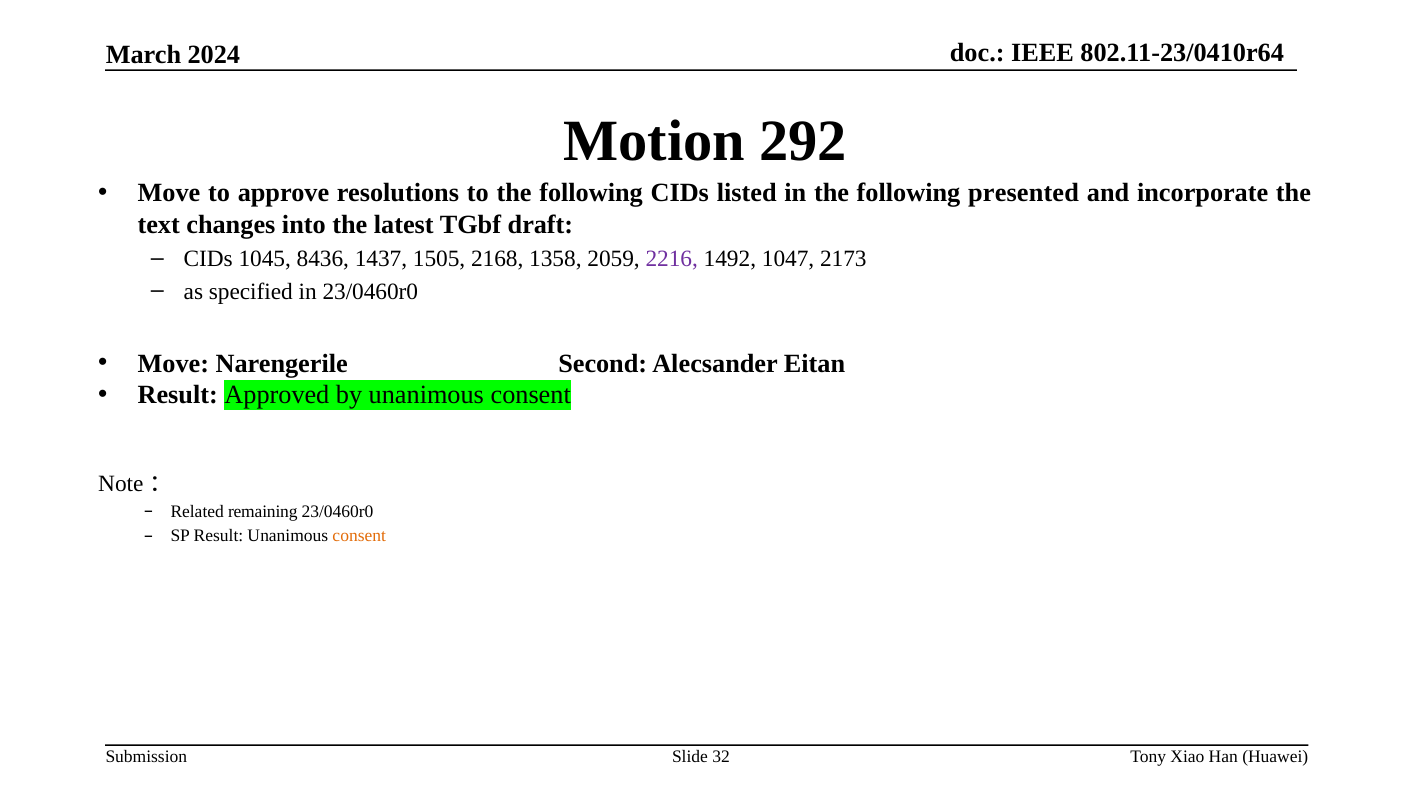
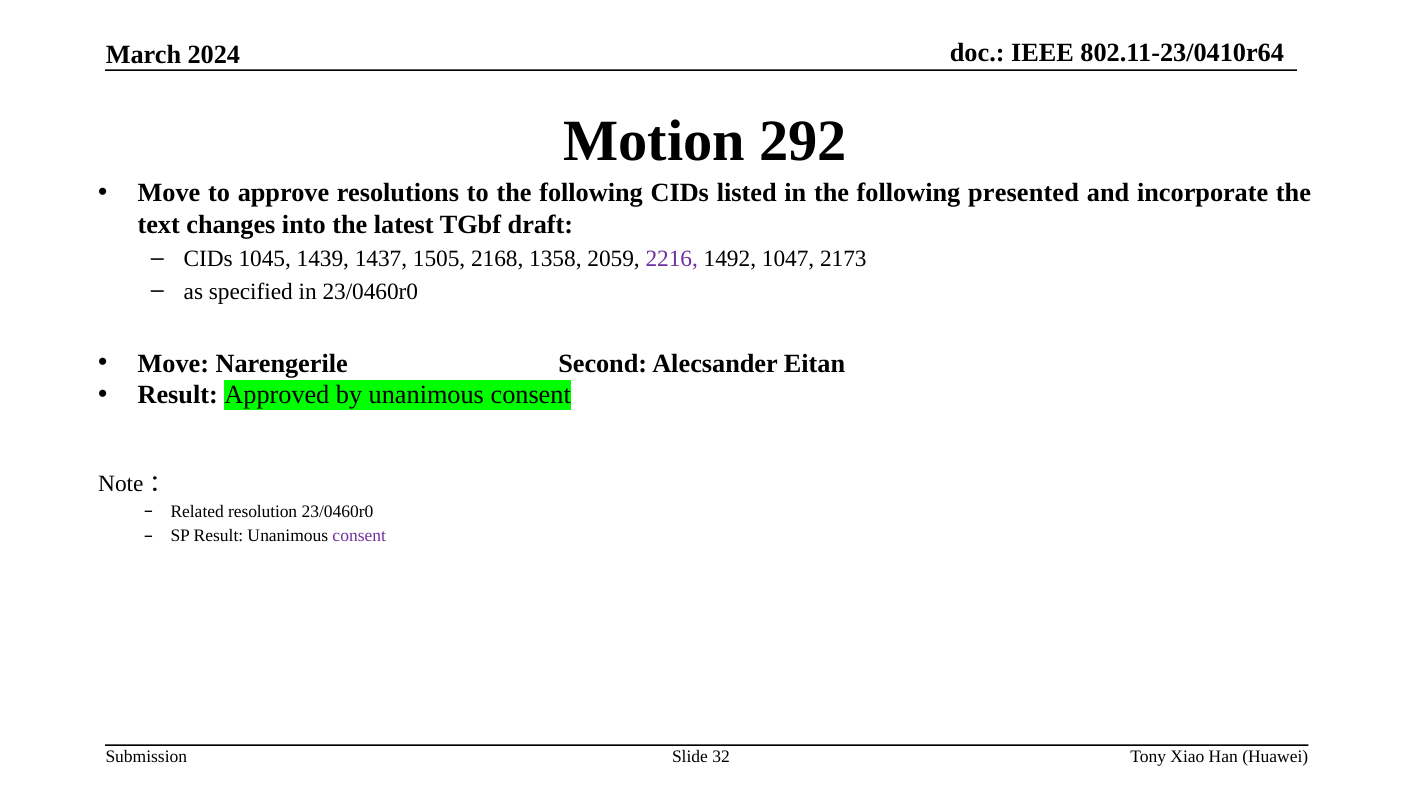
8436: 8436 -> 1439
remaining: remaining -> resolution
consent at (359, 536) colour: orange -> purple
